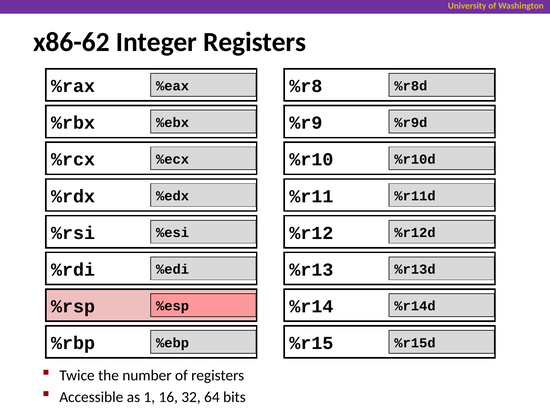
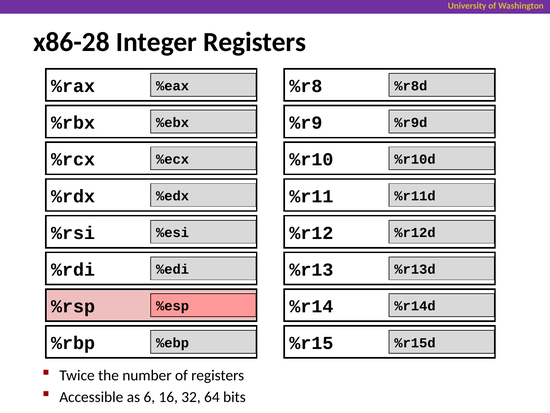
x86-62: x86-62 -> x86-28
1: 1 -> 6
